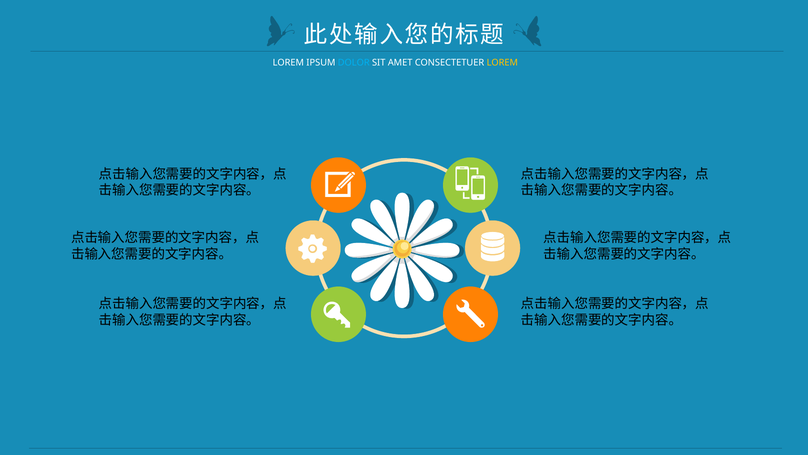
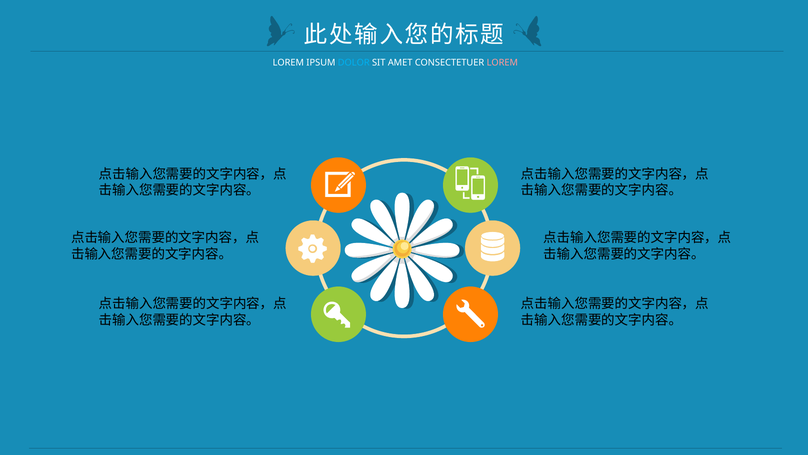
LOREM at (502, 63) colour: yellow -> pink
